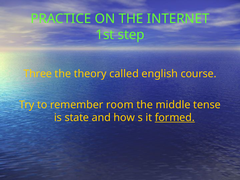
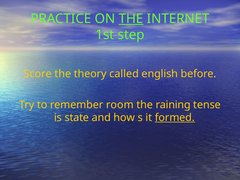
THE at (131, 19) underline: none -> present
Three: Three -> Score
course: course -> before
middle: middle -> raining
